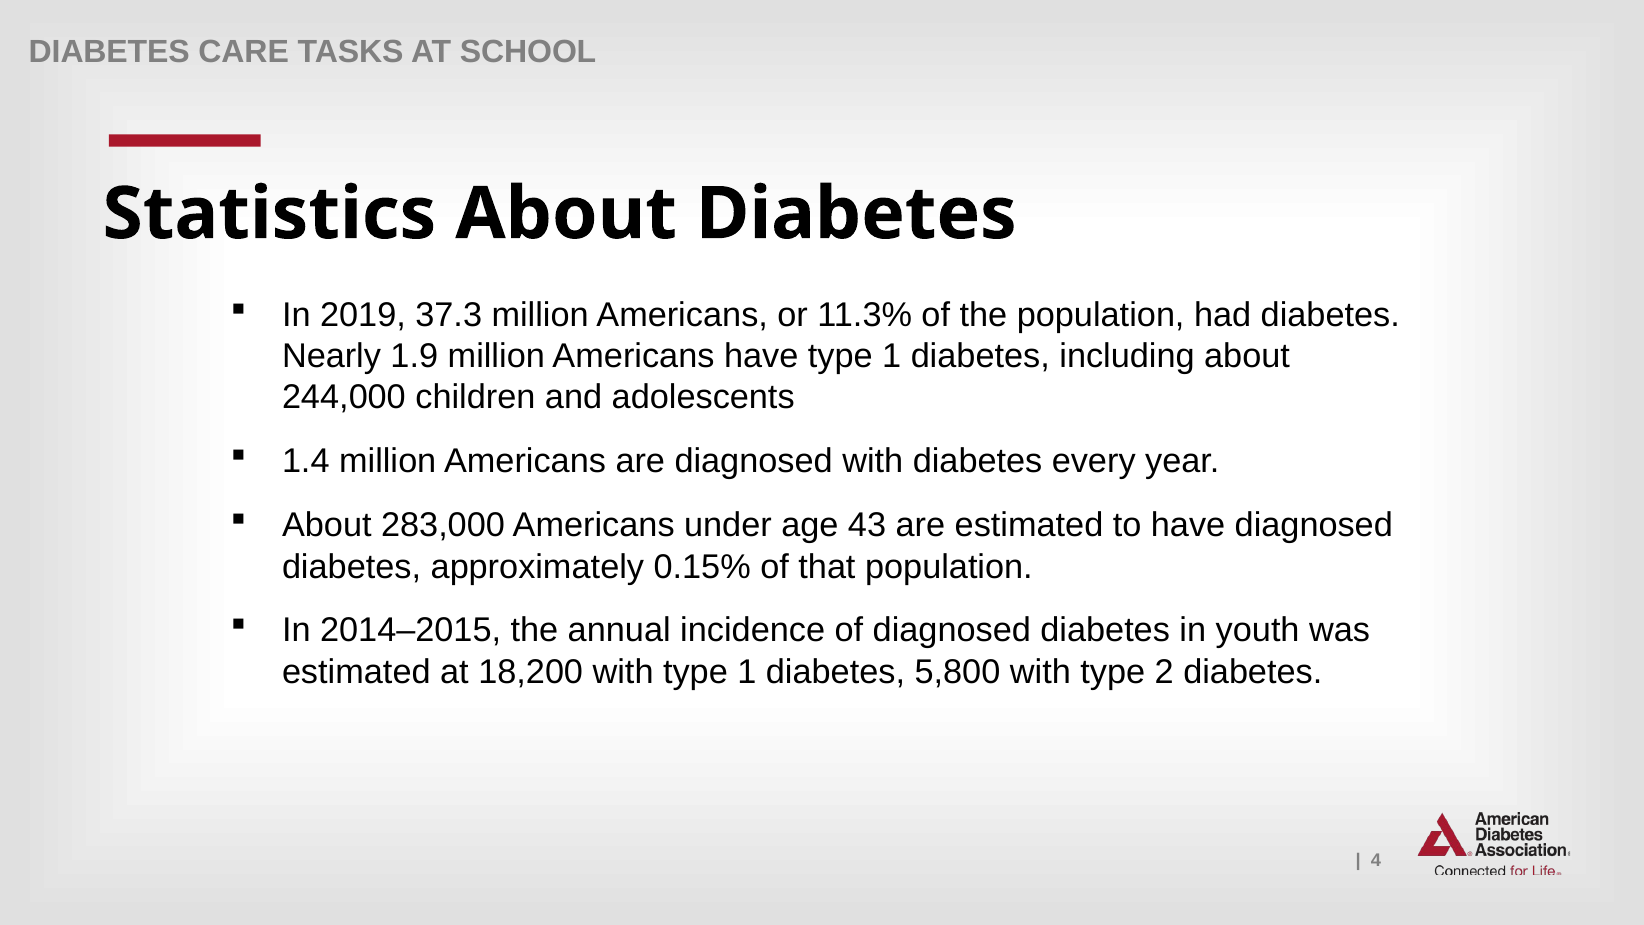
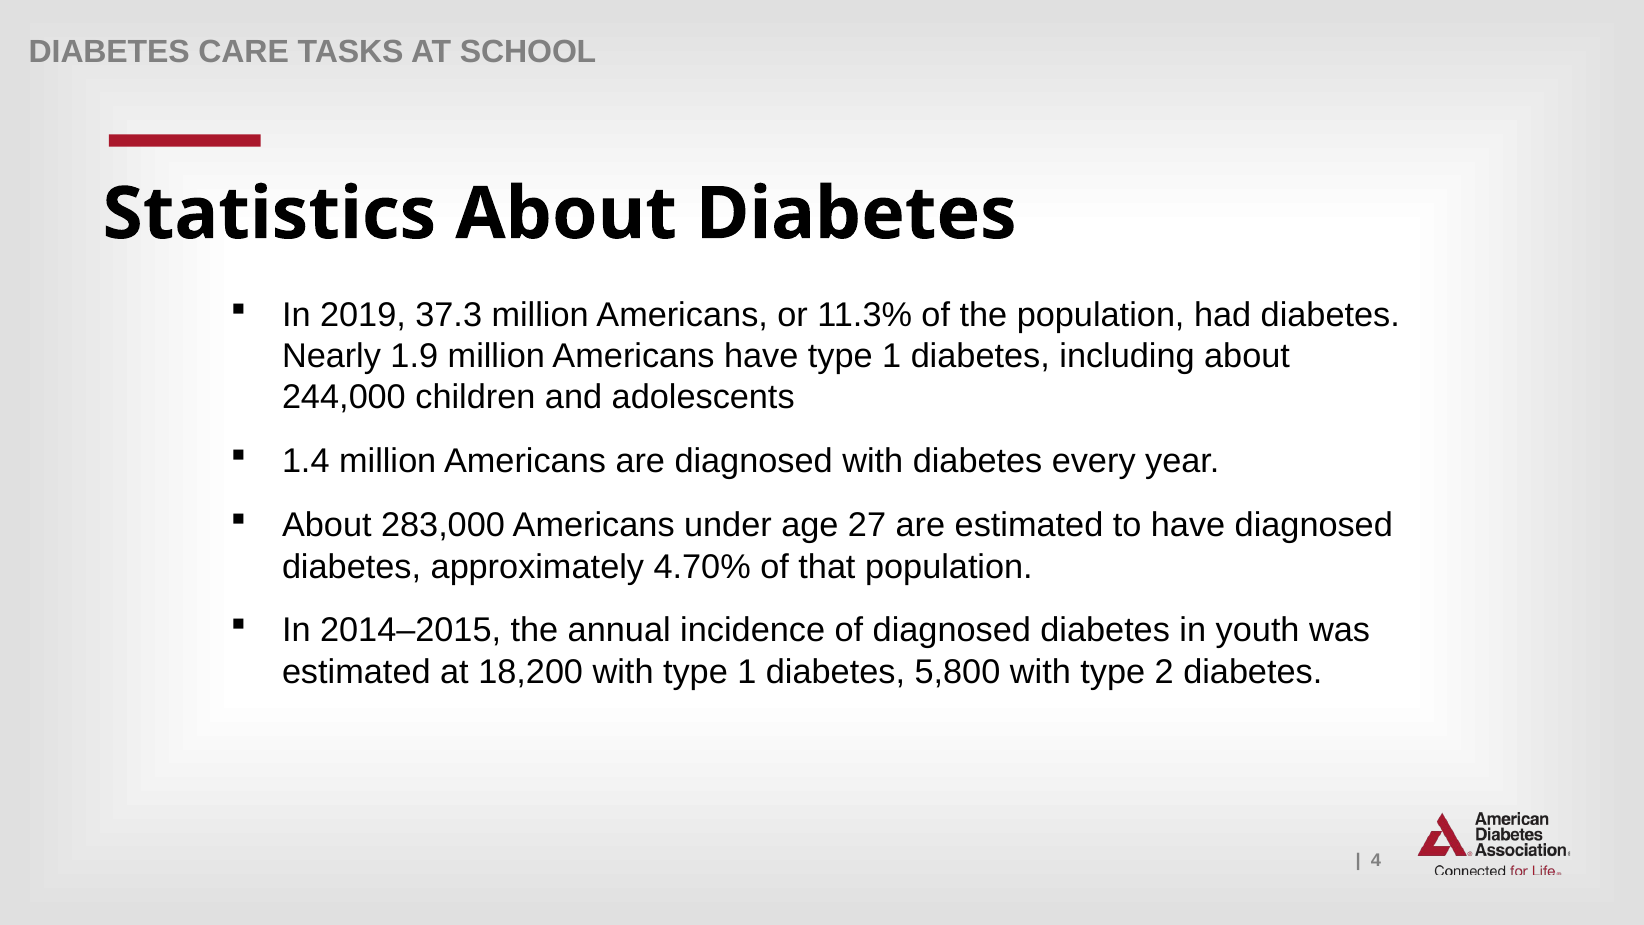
43: 43 -> 27
0.15%: 0.15% -> 4.70%
